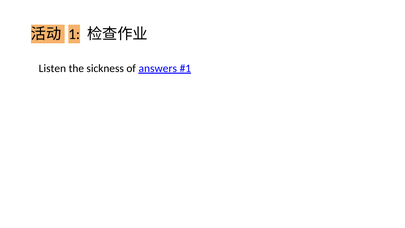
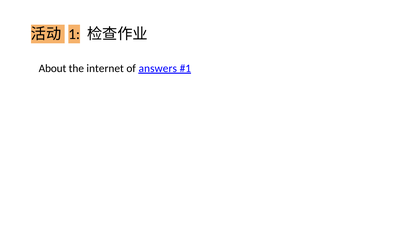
Listen: Listen -> About
sickness: sickness -> internet
